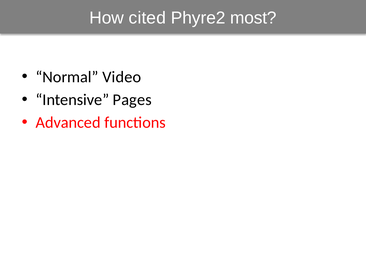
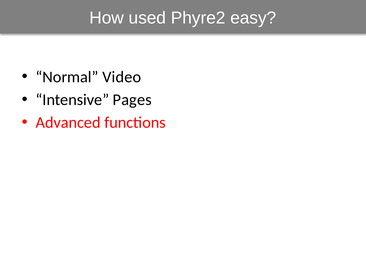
cited: cited -> used
most: most -> easy
